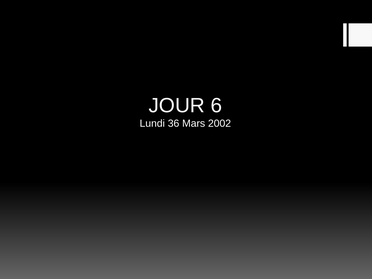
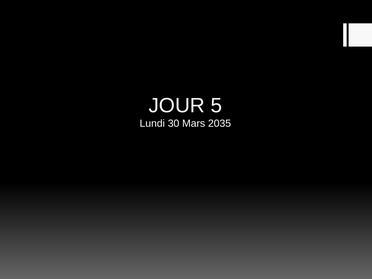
6: 6 -> 5
36: 36 -> 30
2002: 2002 -> 2035
